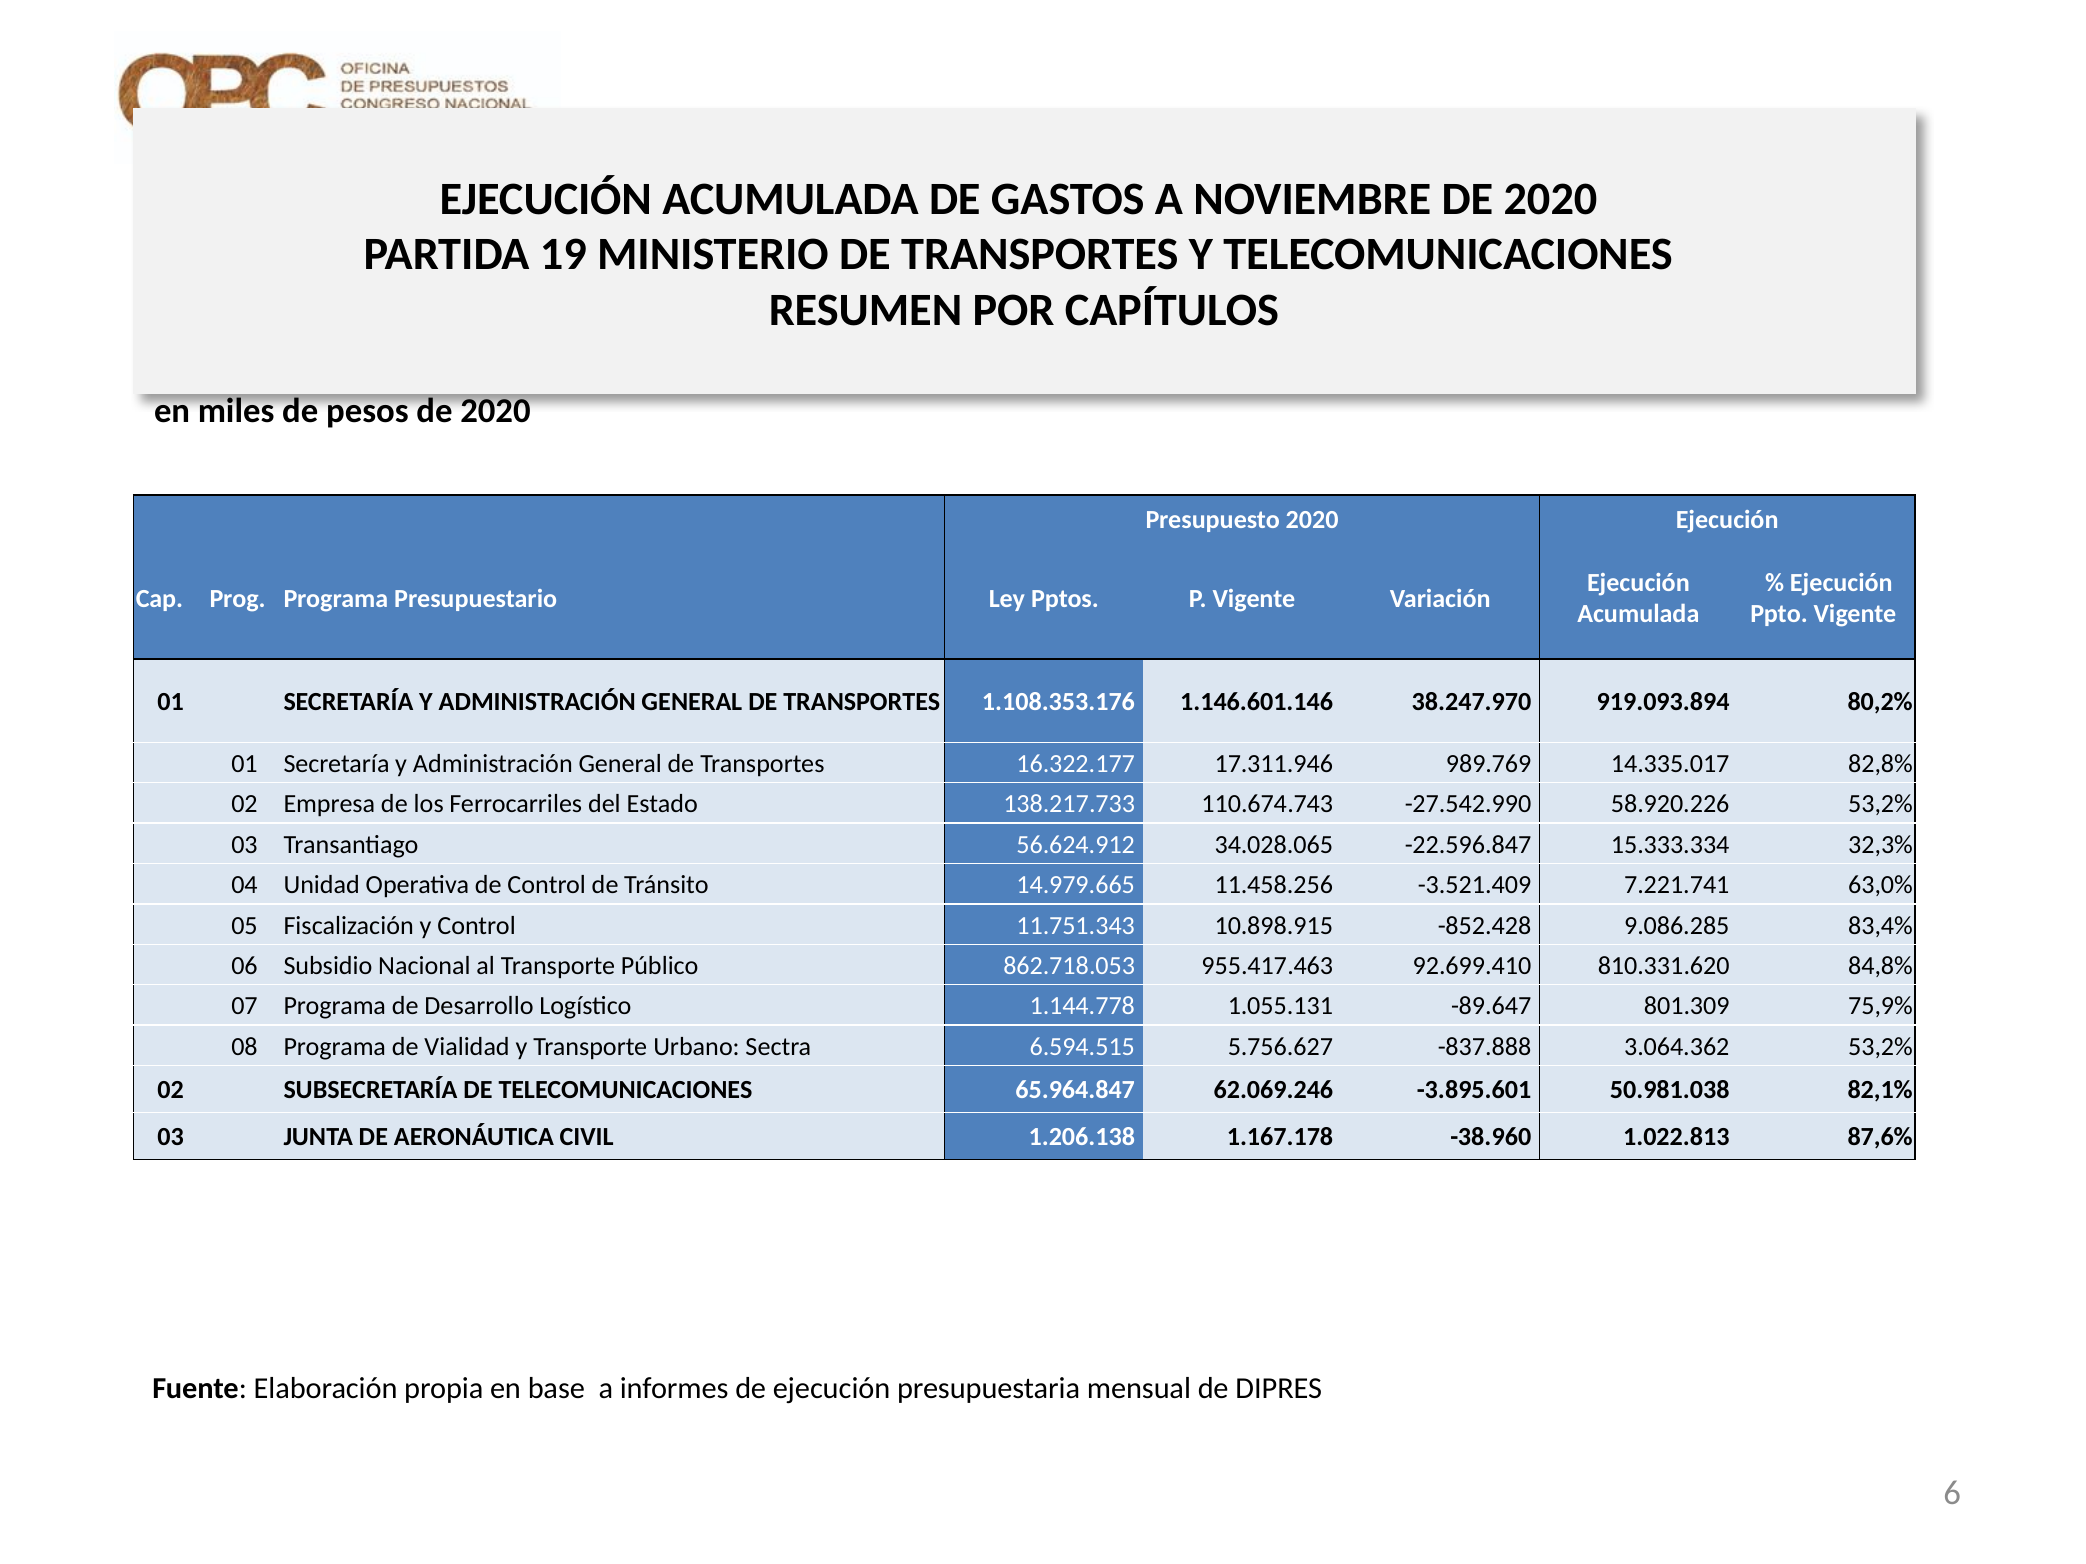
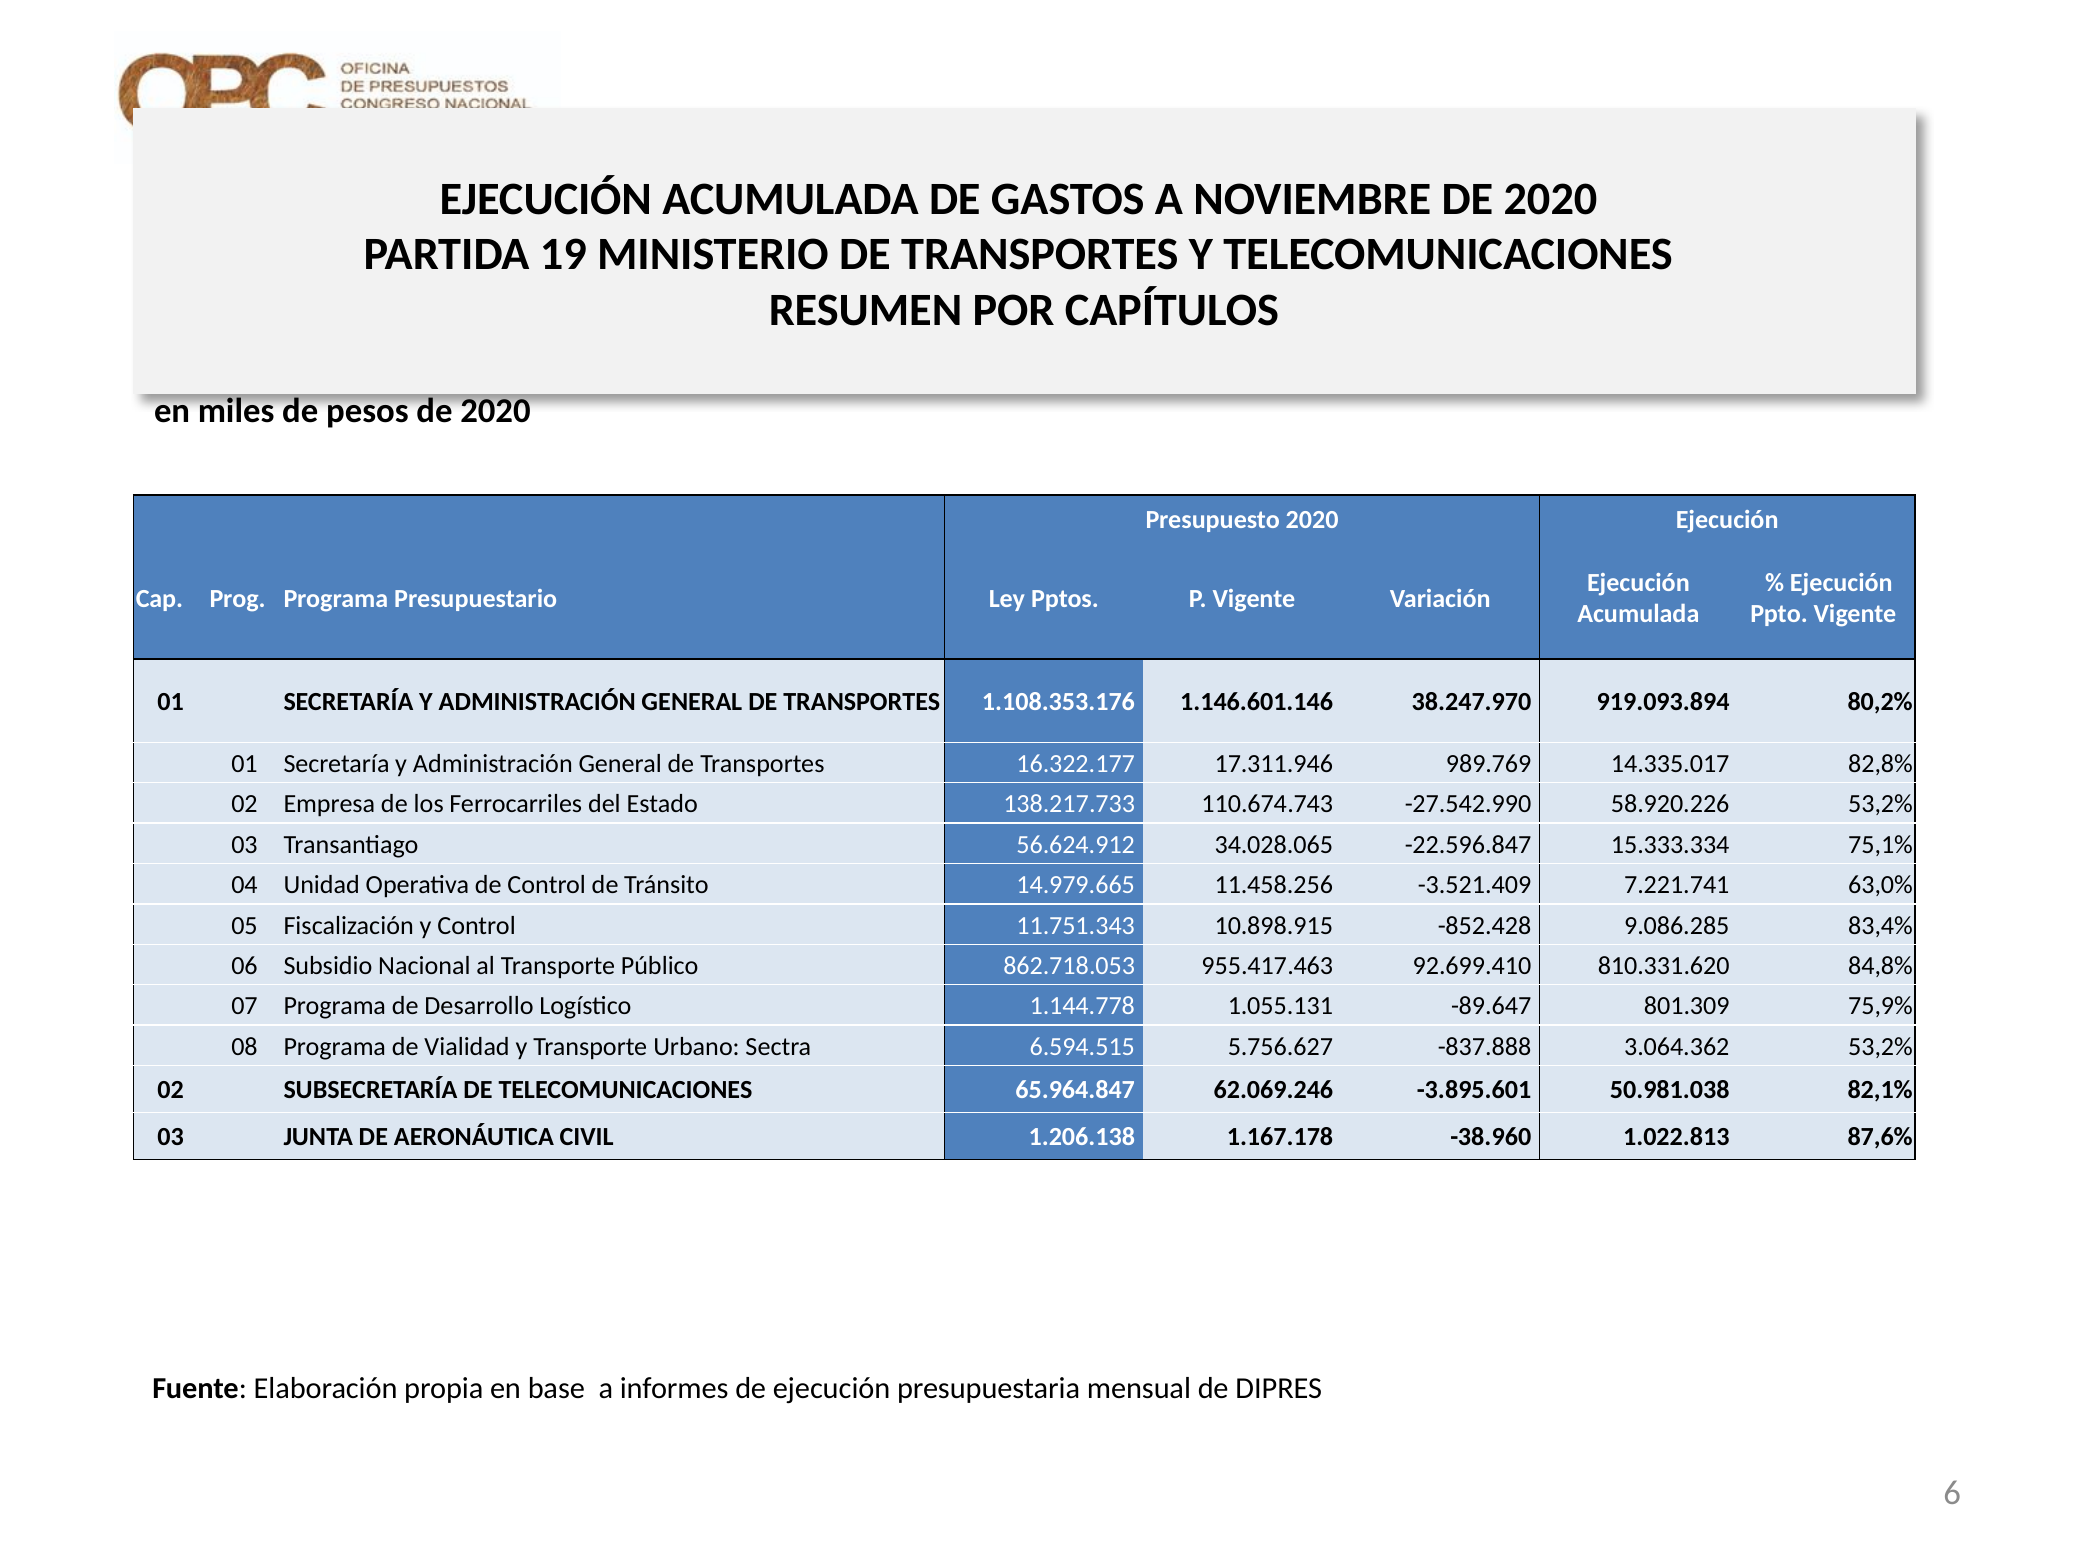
32,3%: 32,3% -> 75,1%
